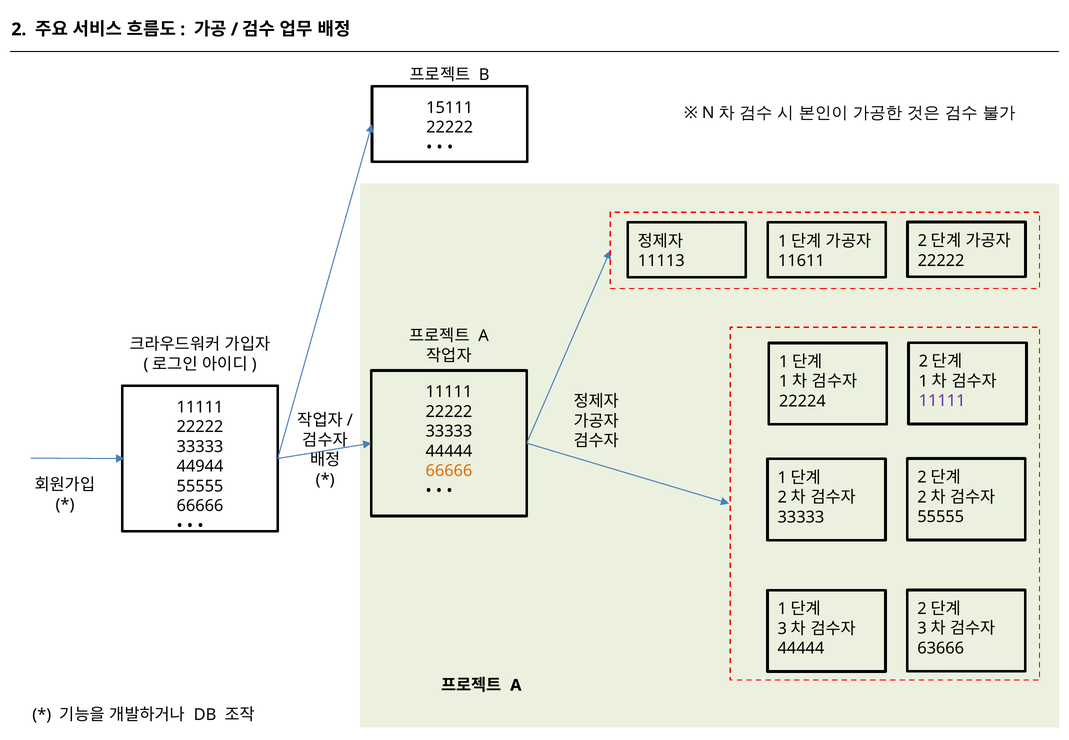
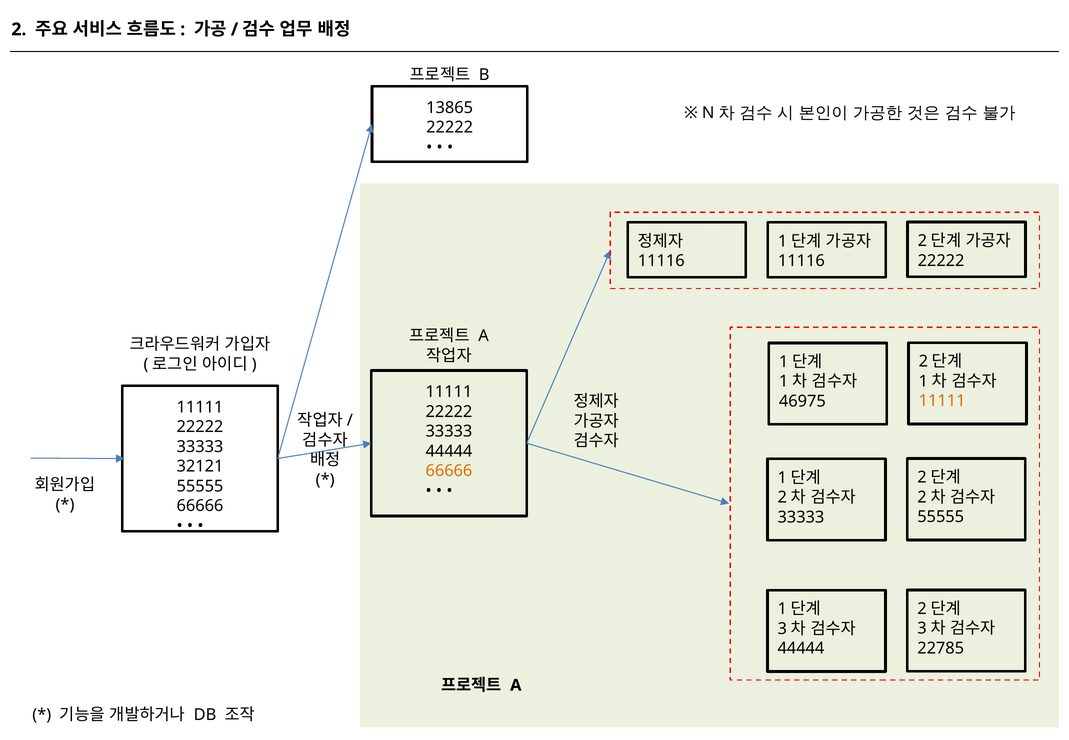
15111: 15111 -> 13865
11113 at (661, 261): 11113 -> 11116
11611 at (801, 261): 11611 -> 11116
11111 at (942, 401) colour: purple -> orange
22224: 22224 -> 46975
44944: 44944 -> 32121
63666: 63666 -> 22785
